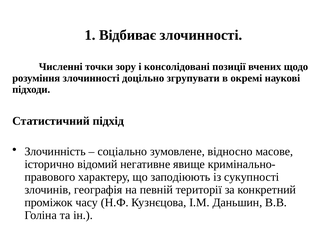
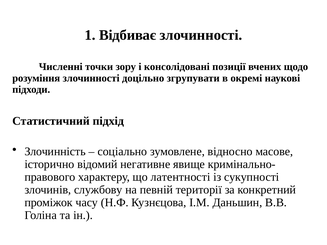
заподіюють: заподіюють -> латентності
географія: географія -> службову
